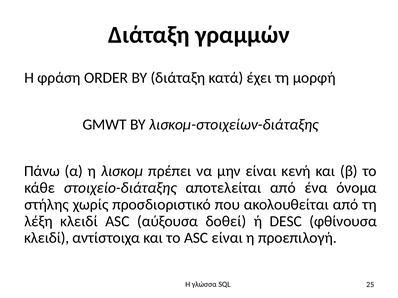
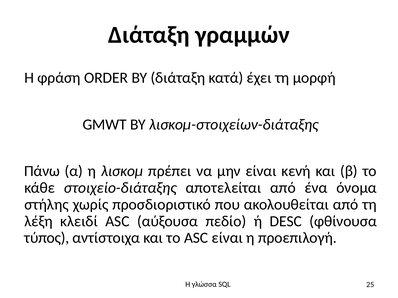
δοθεί: δοθεί -> πεδίο
κλειδί at (47, 238): κλειδί -> τύπος
